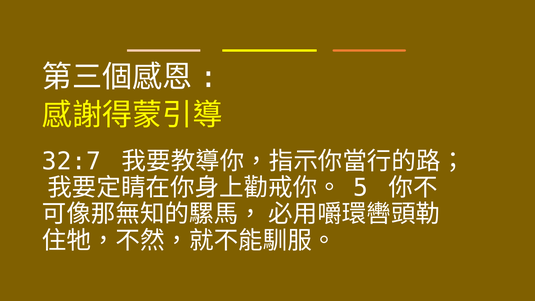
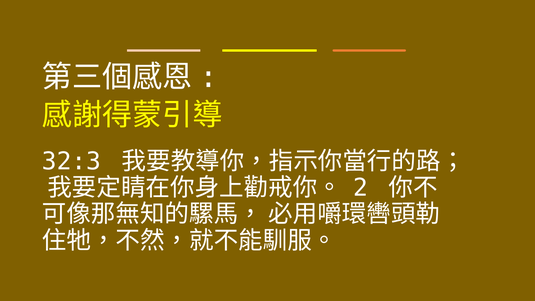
32:7: 32:7 -> 32:3
5: 5 -> 2
